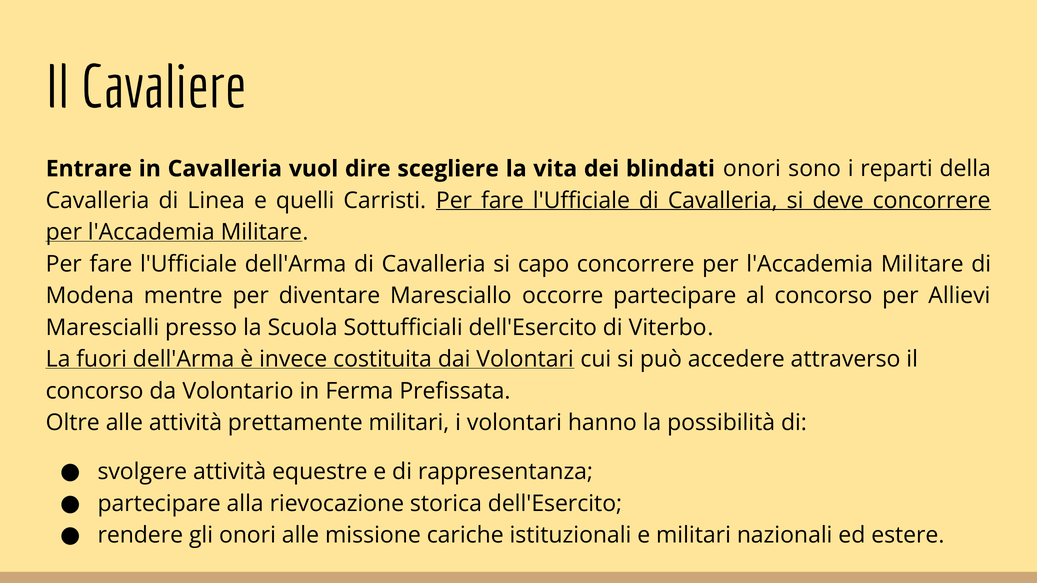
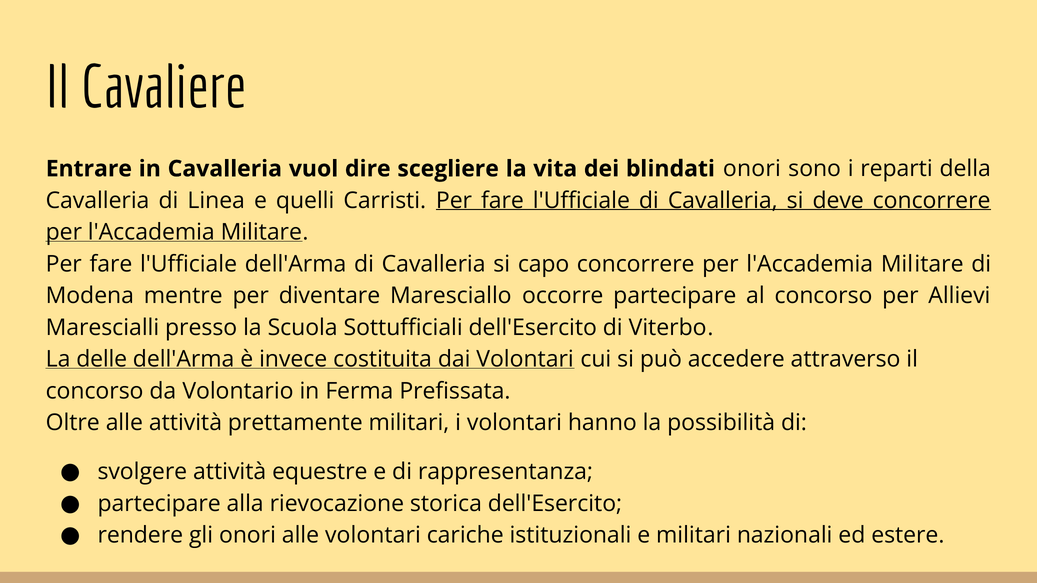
fuori: fuori -> delle
alle missione: missione -> volontari
